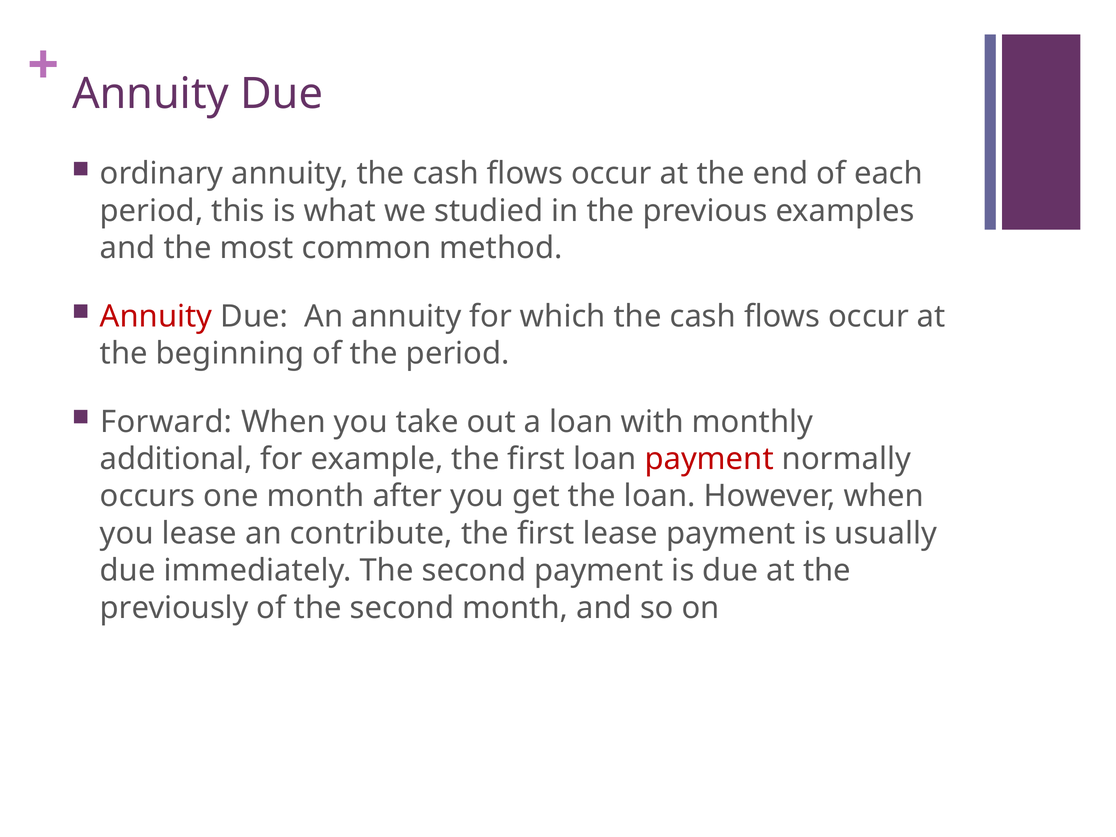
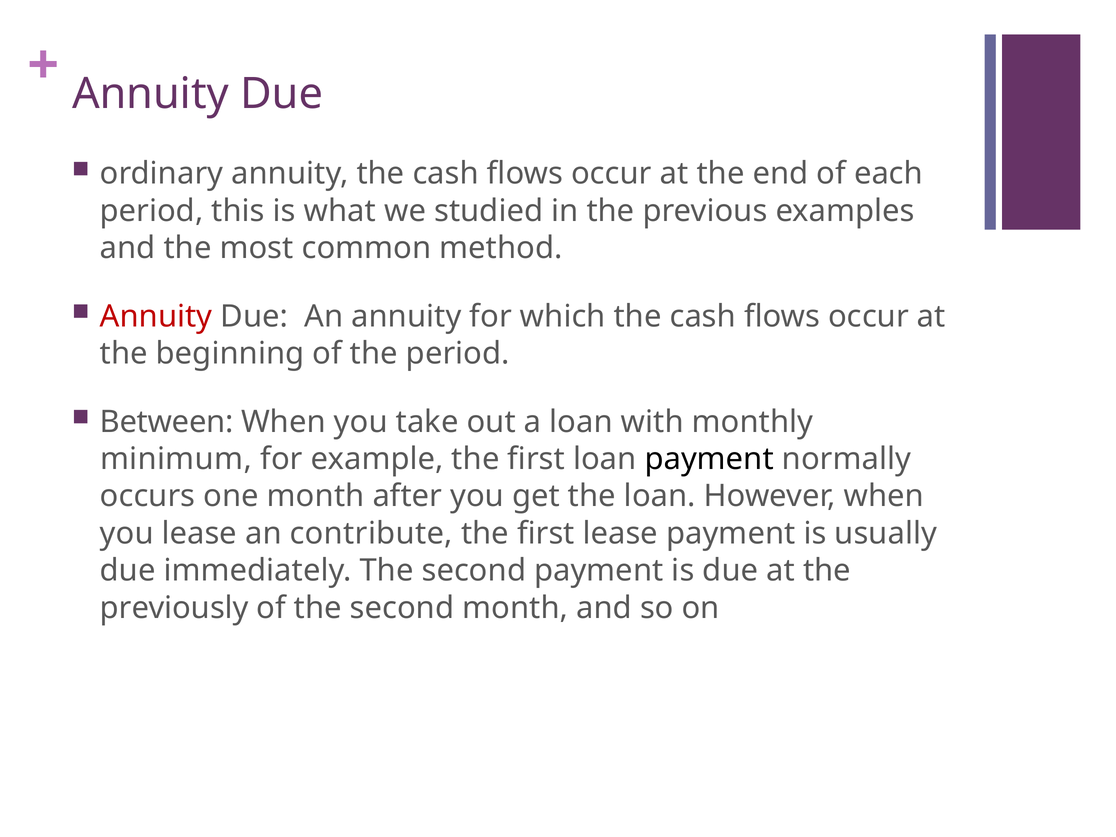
Forward: Forward -> Between
additional: additional -> minimum
payment at (709, 459) colour: red -> black
